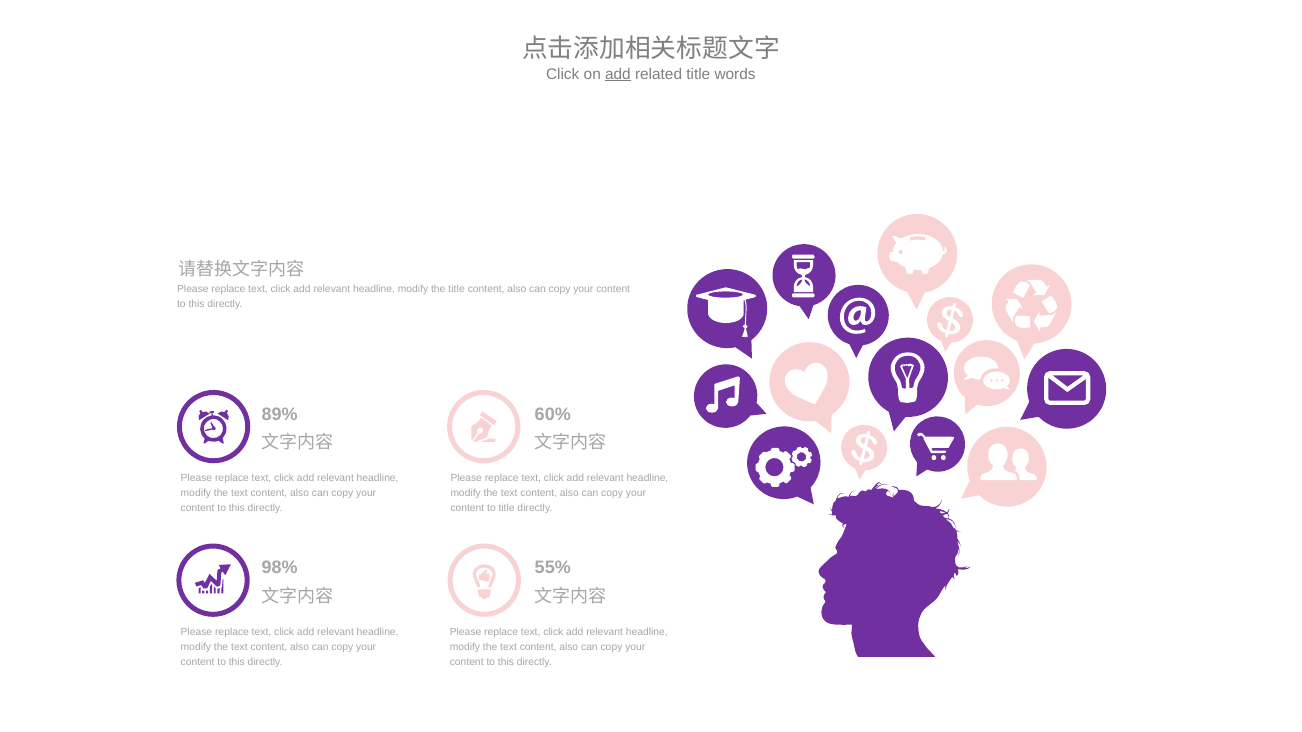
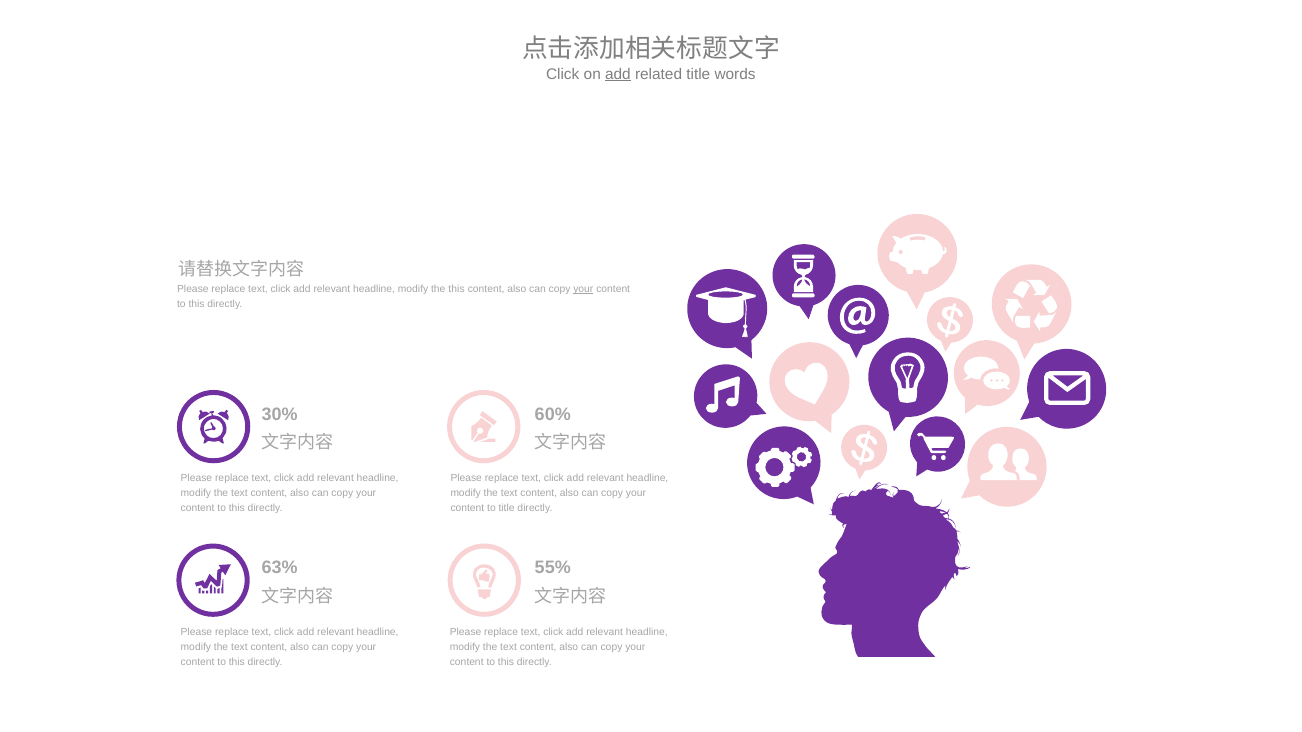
the title: title -> this
your at (583, 289) underline: none -> present
89%: 89% -> 30%
98%: 98% -> 63%
